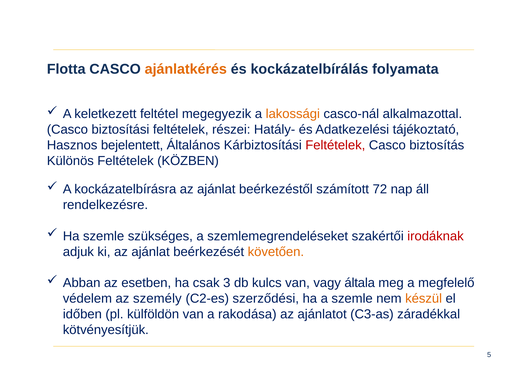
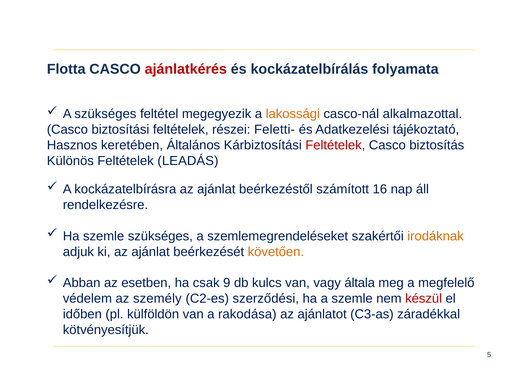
ajánlatkérés colour: orange -> red
A keletkezett: keletkezett -> szükséges
Hatály-: Hatály- -> Feletti-
bejelentett: bejelentett -> keretében
KÖZBEN: KÖZBEN -> LEADÁS
72: 72 -> 16
irodáknak colour: red -> orange
3: 3 -> 9
készül colour: orange -> red
